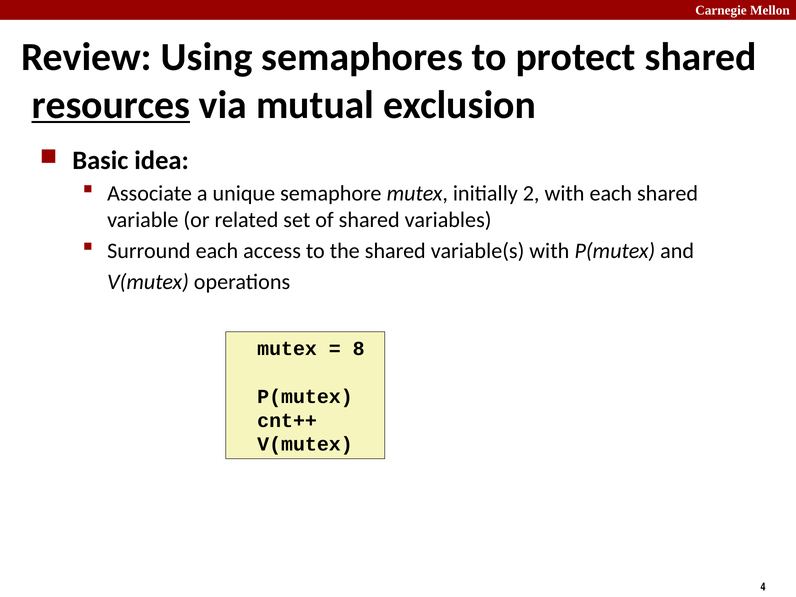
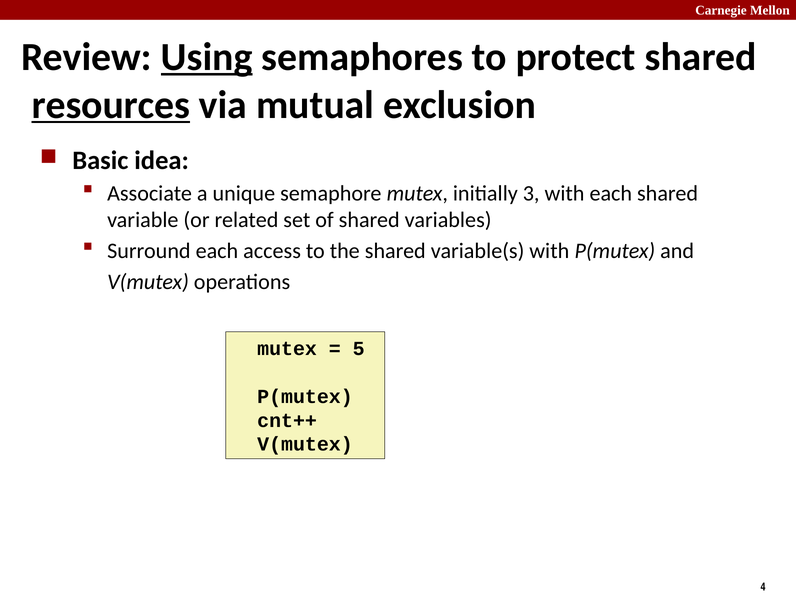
Using underline: none -> present
2: 2 -> 3
8: 8 -> 5
